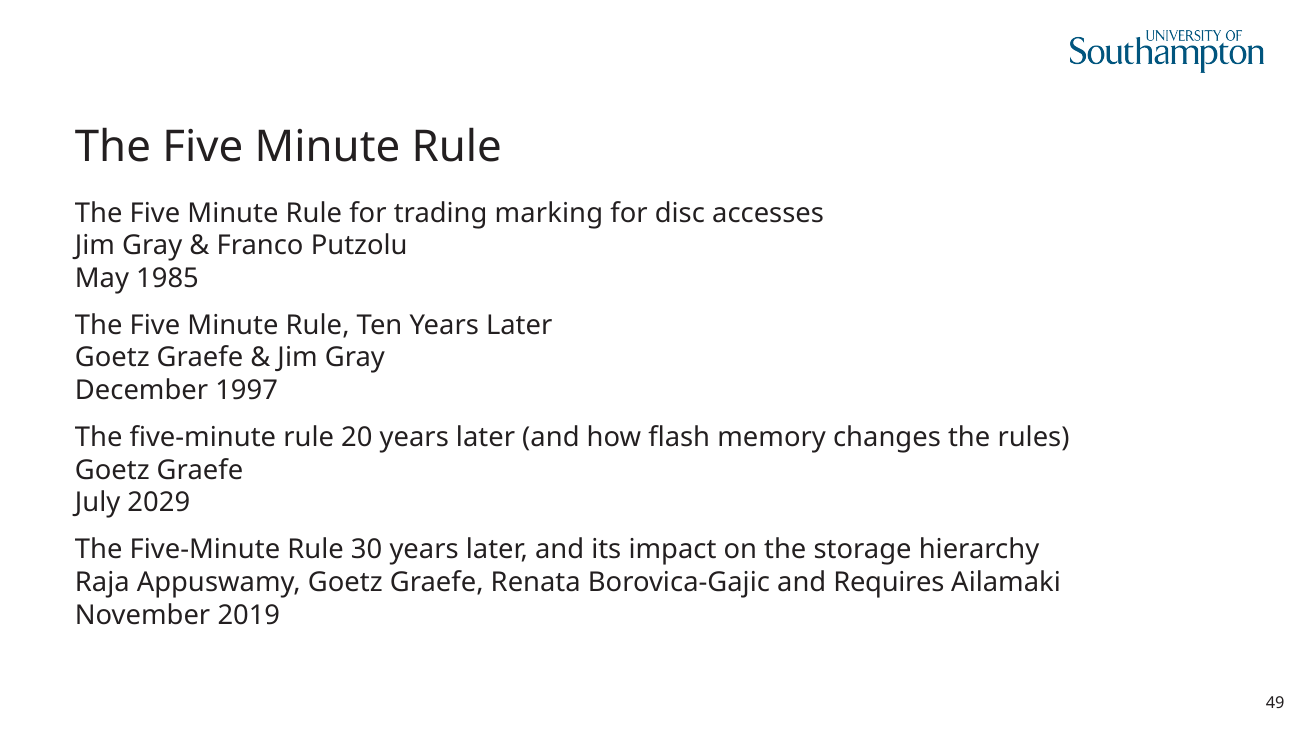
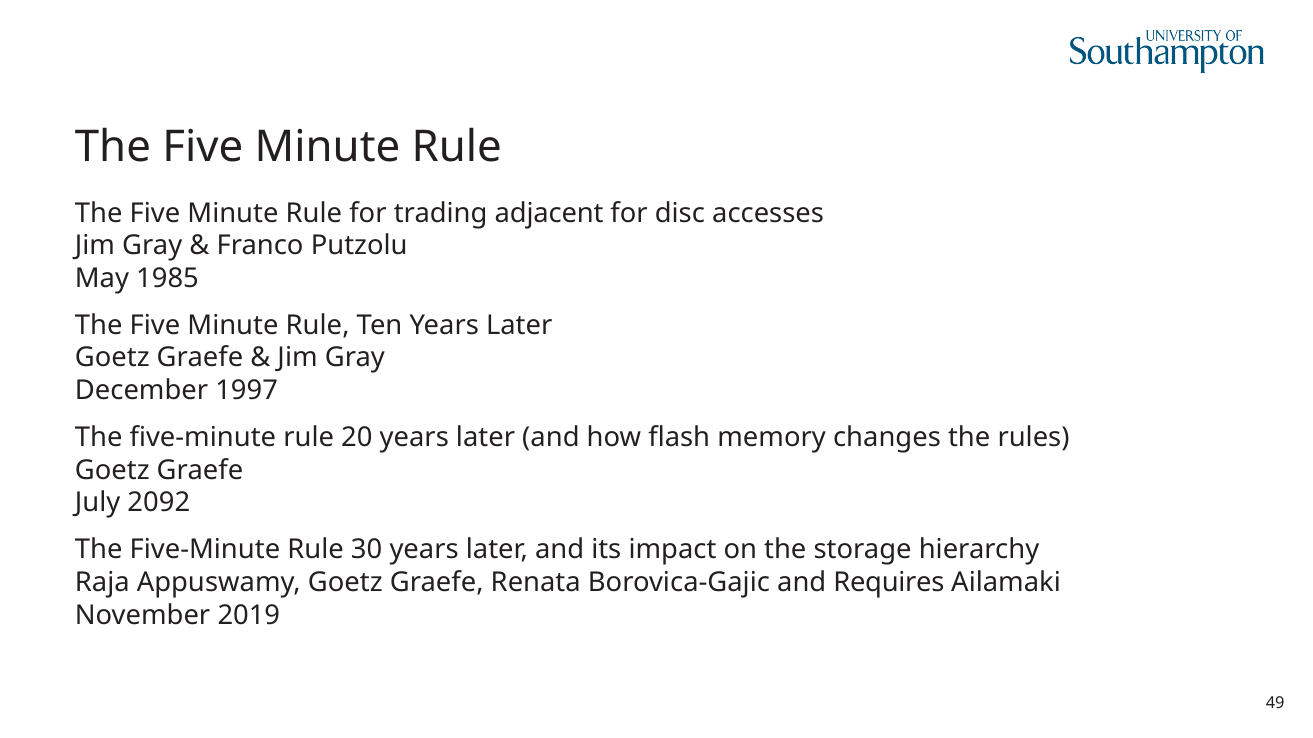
marking: marking -> adjacent
2029: 2029 -> 2092
